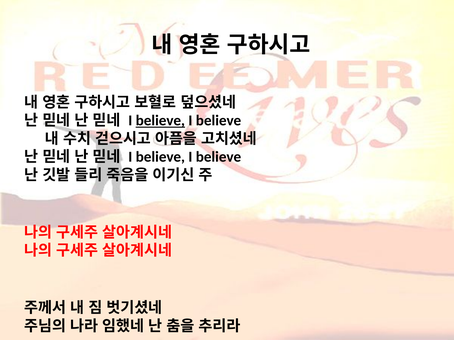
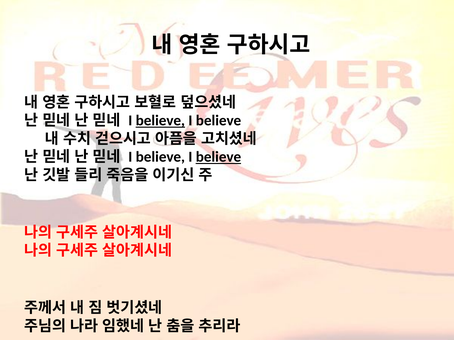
believe at (218, 157) underline: none -> present
